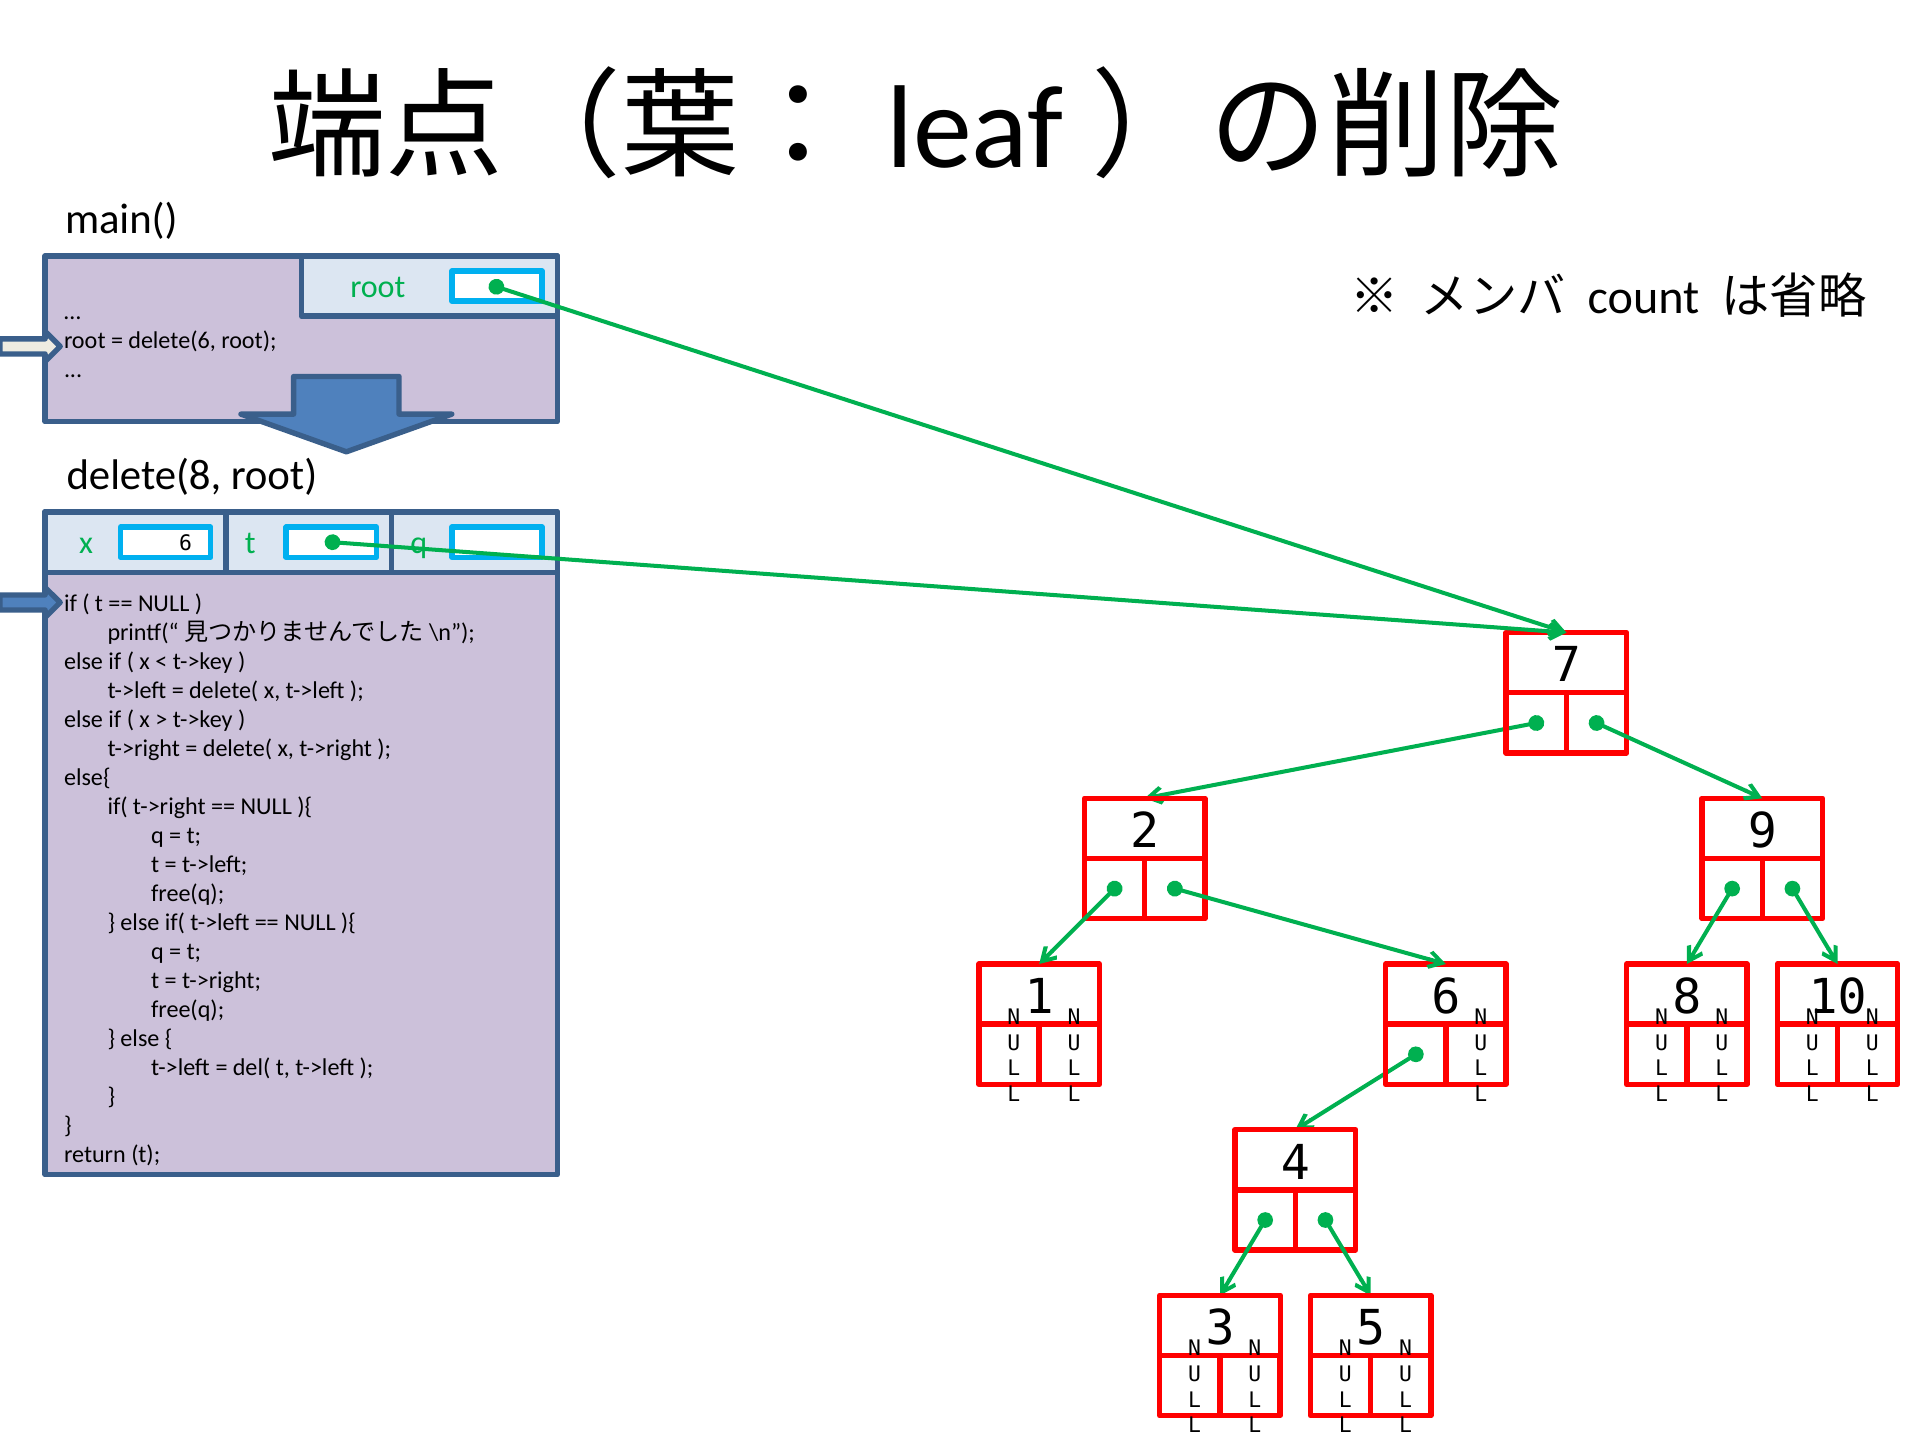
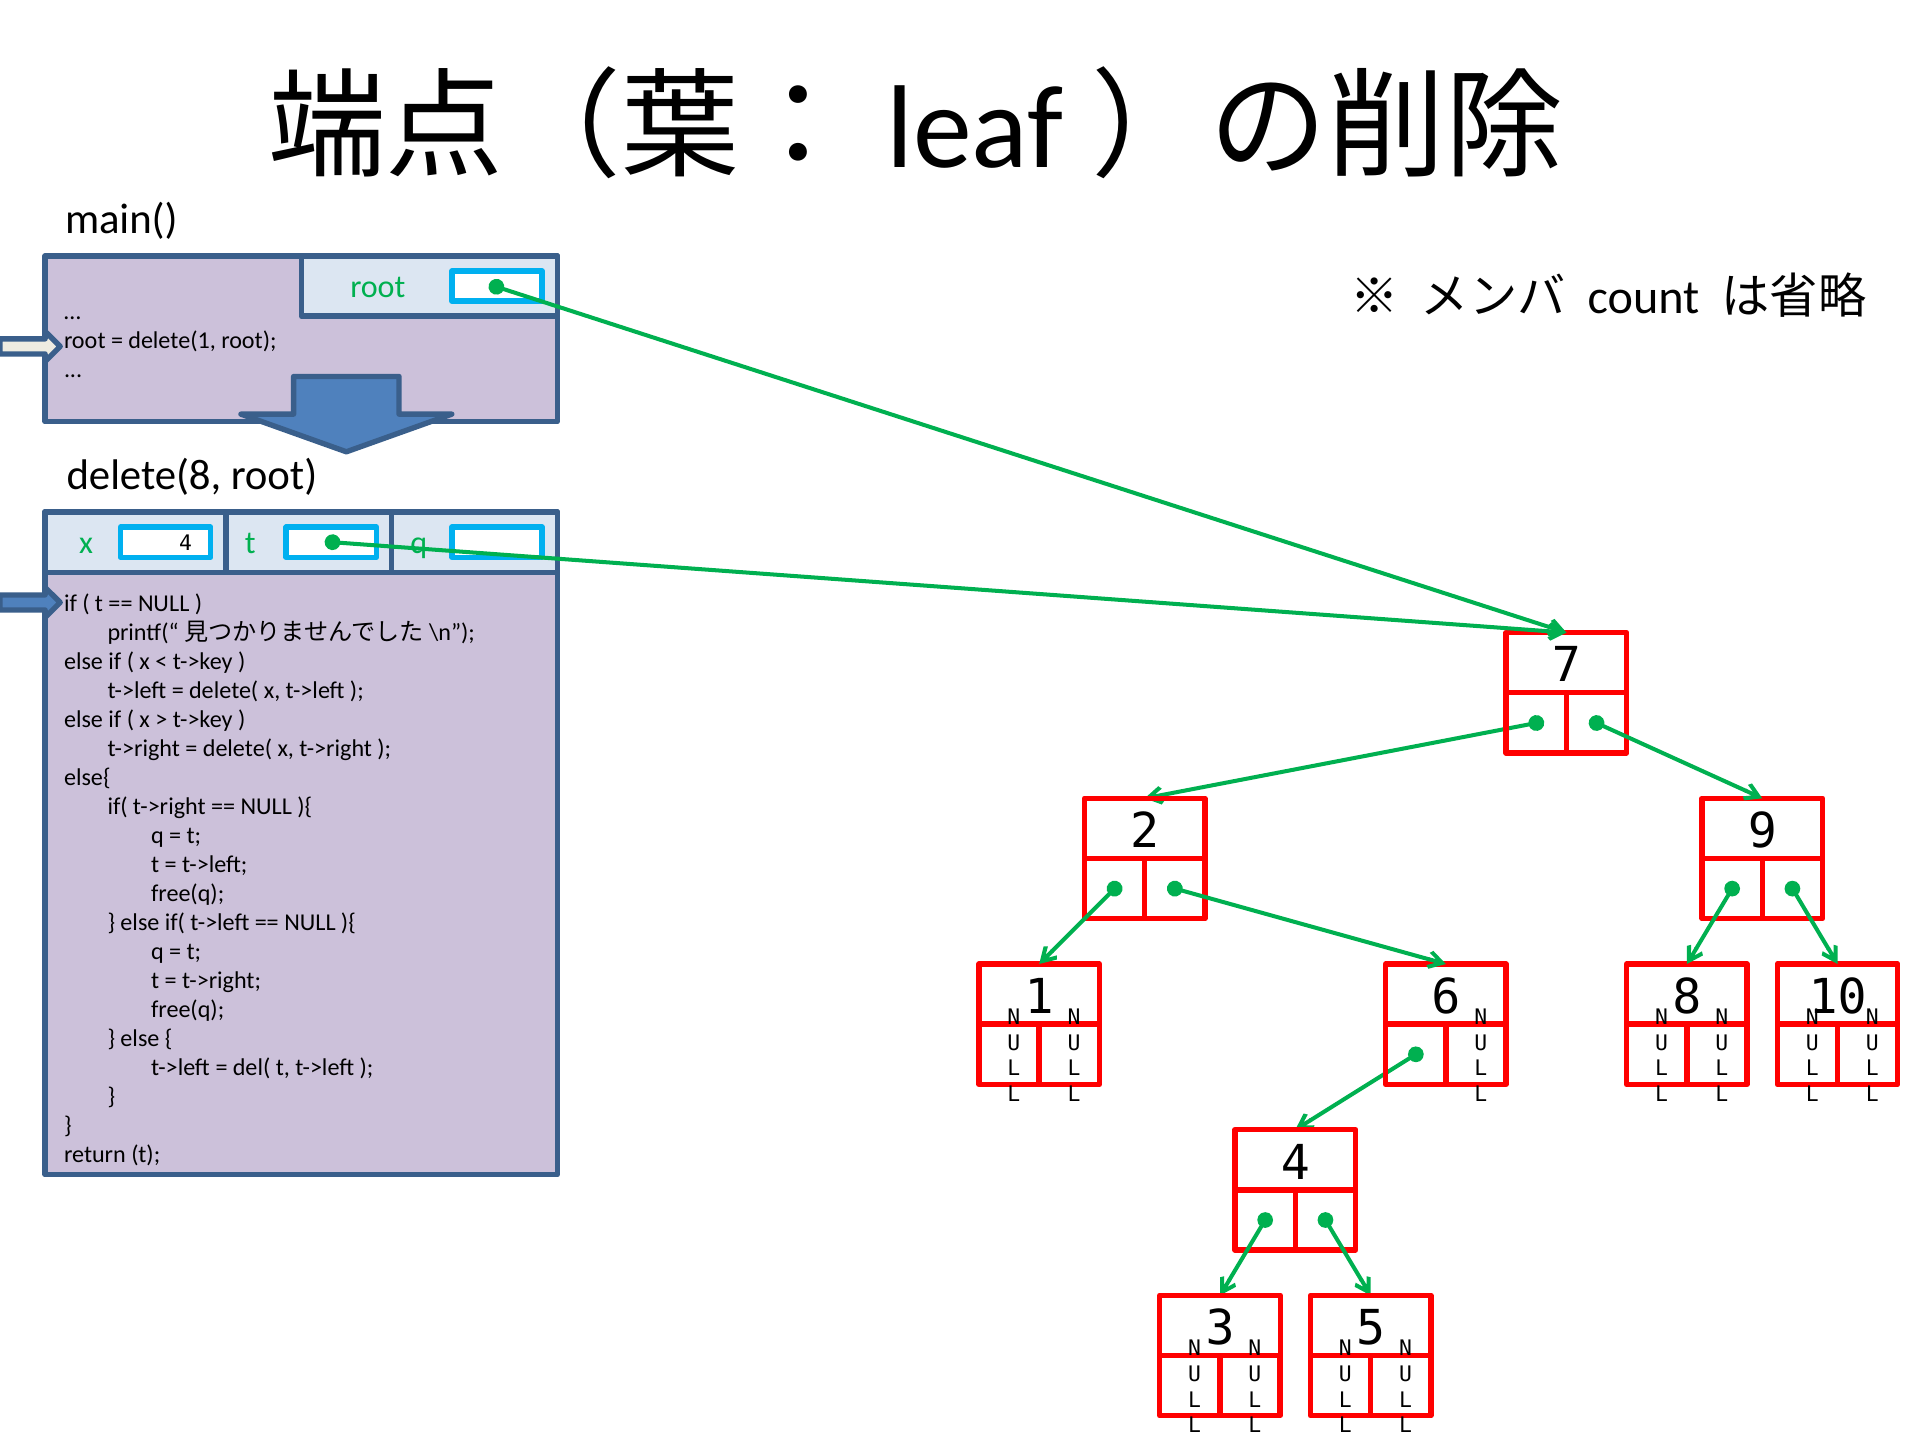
delete(6: delete(6 -> delete(1
x 6: 6 -> 4
